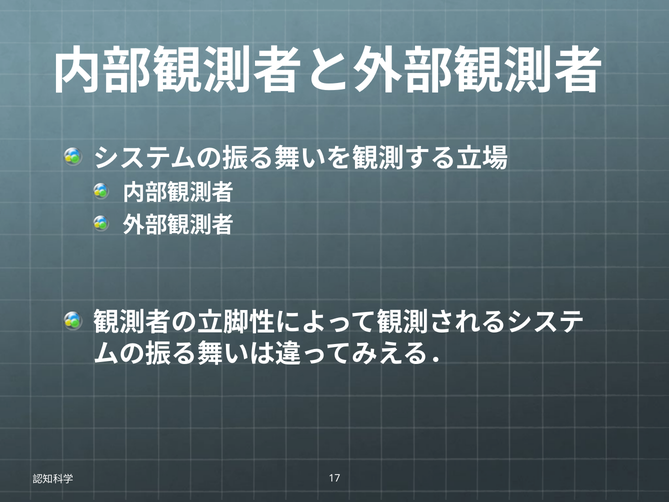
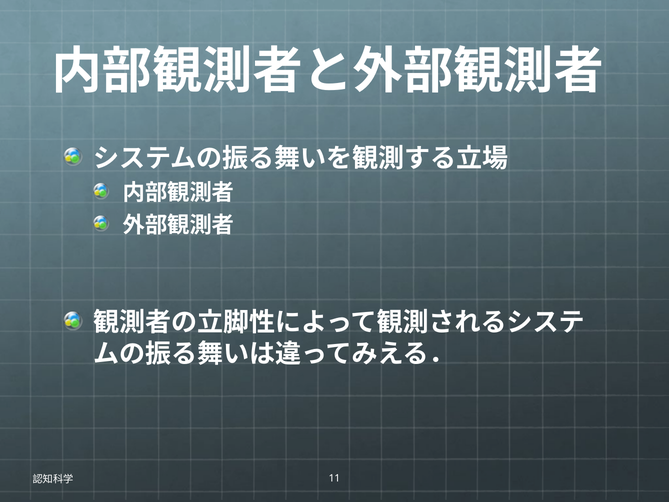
17: 17 -> 11
